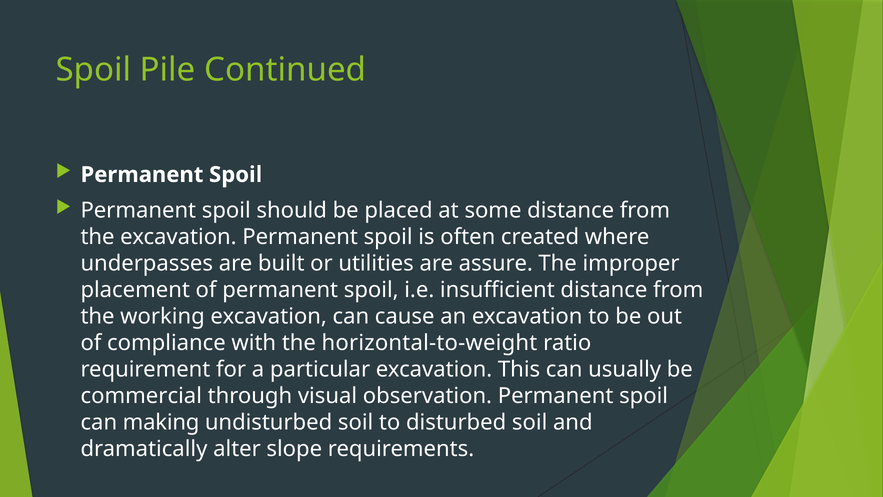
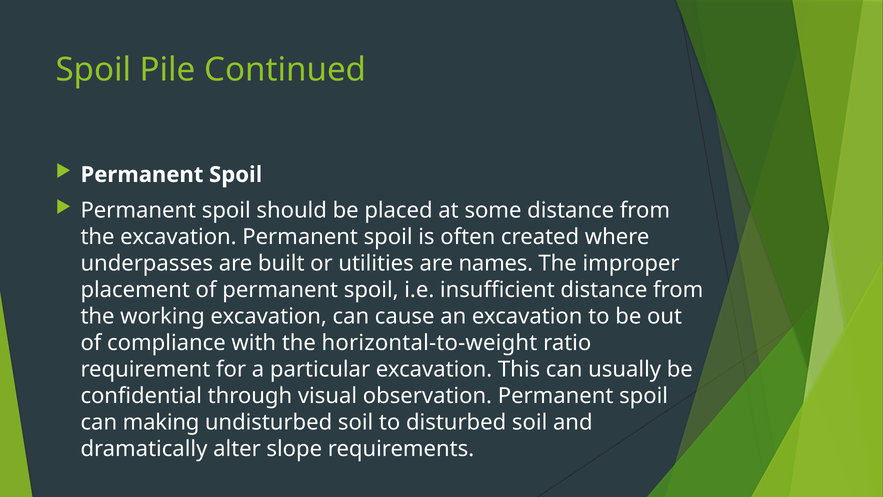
assure: assure -> names
commercial: commercial -> confidential
